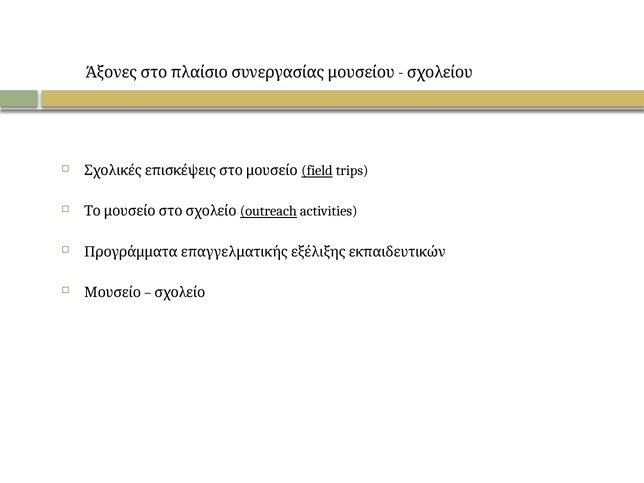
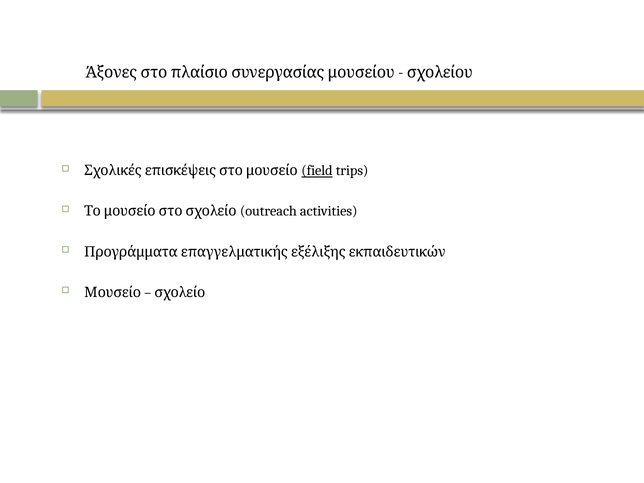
outreach underline: present -> none
